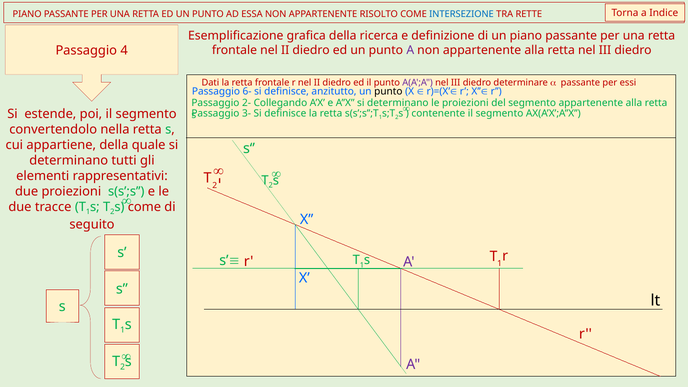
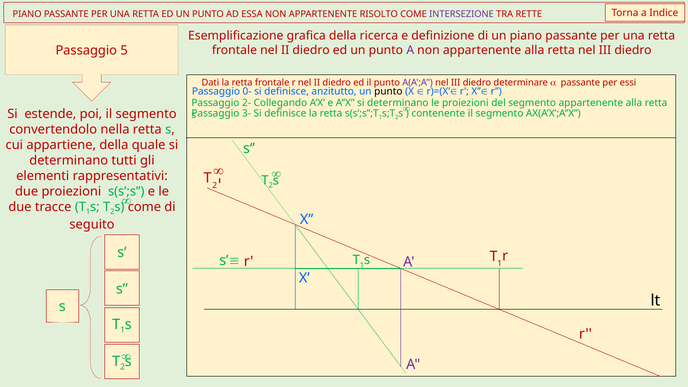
INTERSEZIONE colour: blue -> purple
4: 4 -> 5
6-: 6- -> 0-
